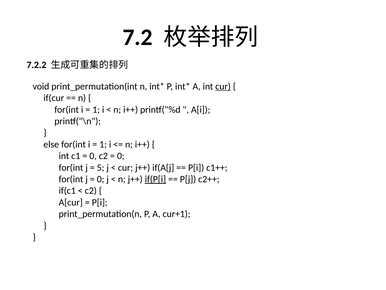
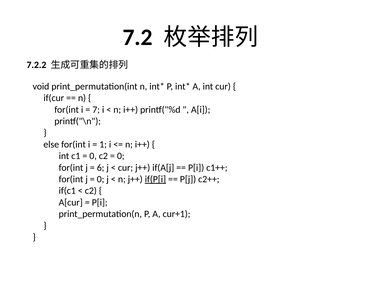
cur at (223, 86) underline: present -> none
1 at (96, 109): 1 -> 7
5: 5 -> 6
